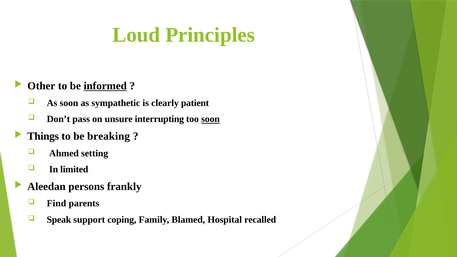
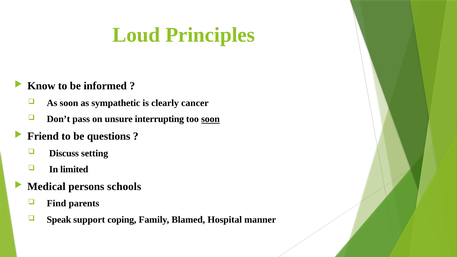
Other: Other -> Know
informed underline: present -> none
patient: patient -> cancer
Things: Things -> Friend
breaking: breaking -> questions
Ahmed: Ahmed -> Discuss
Aleedan: Aleedan -> Medical
frankly: frankly -> schools
recalled: recalled -> manner
